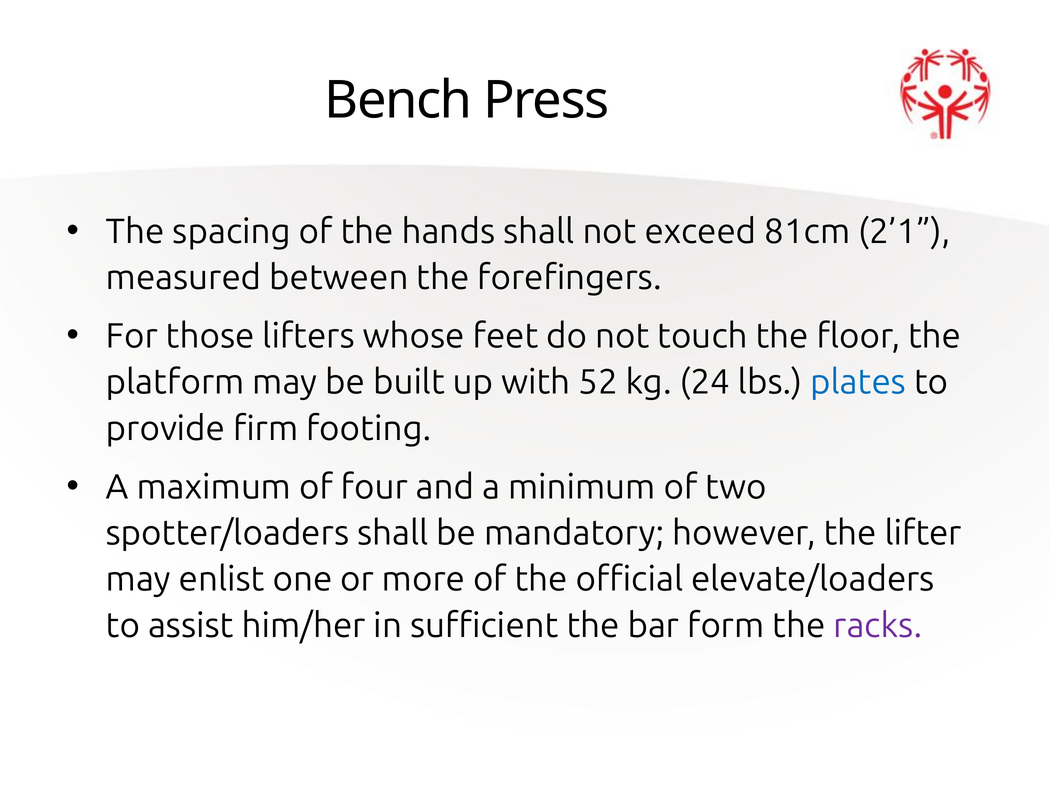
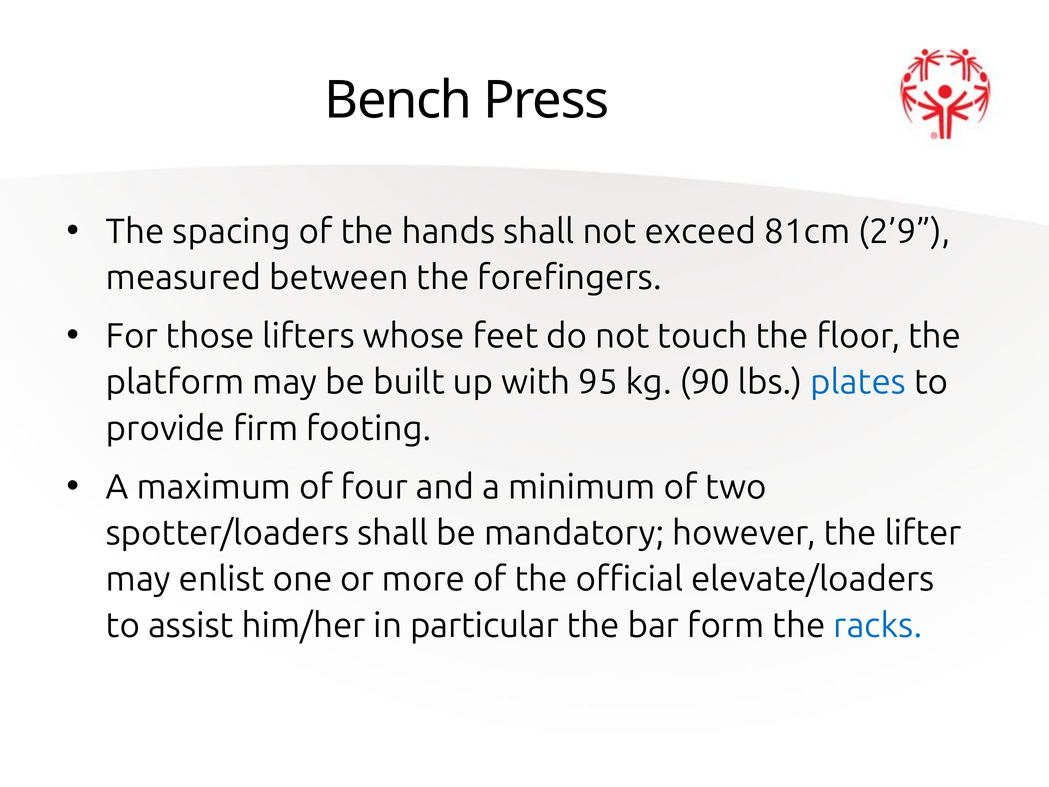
2’1: 2’1 -> 2’9
52: 52 -> 95
24: 24 -> 90
sufficient: sufficient -> particular
racks colour: purple -> blue
